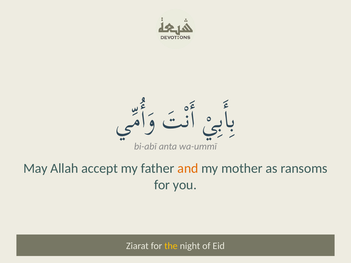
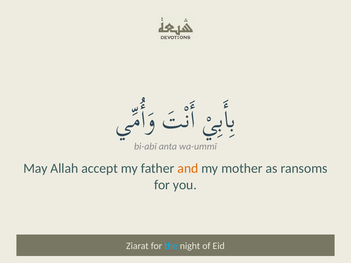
the colour: yellow -> light blue
